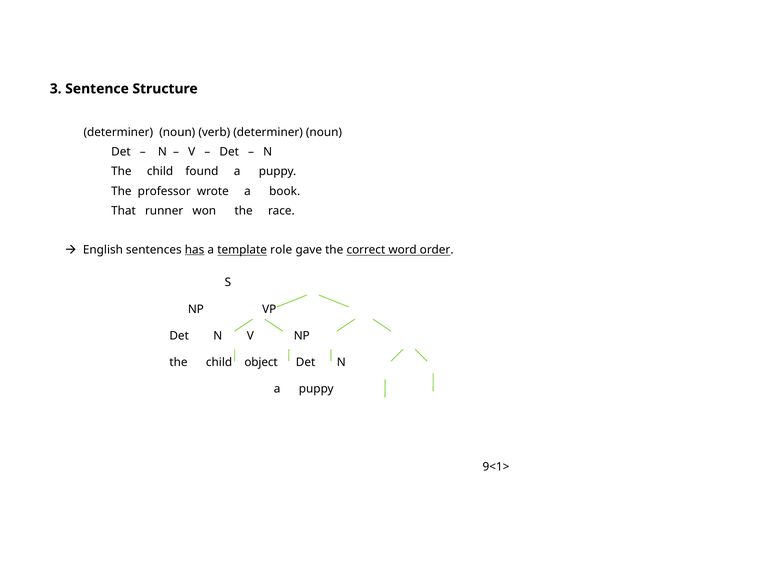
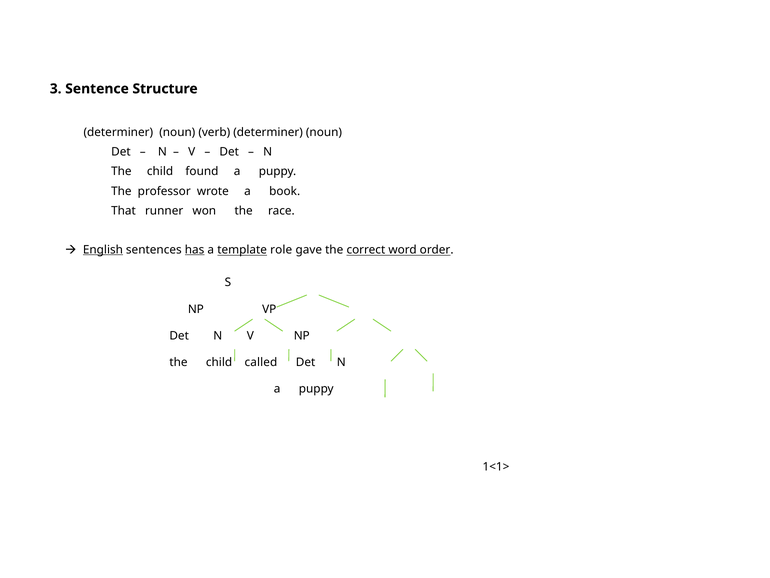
English underline: none -> present
object: object -> called
9<1>: 9<1> -> 1<1>
